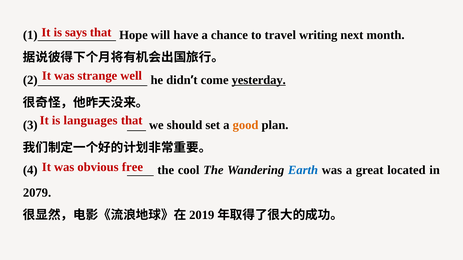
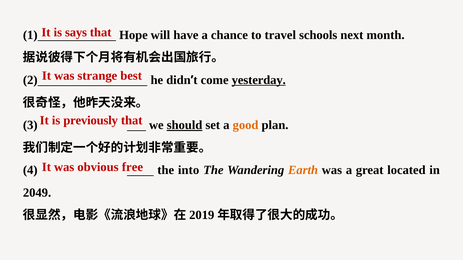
writing: writing -> schools
well: well -> best
languages: languages -> previously
should underline: none -> present
cool: cool -> into
Earth colour: blue -> orange
2079: 2079 -> 2049
